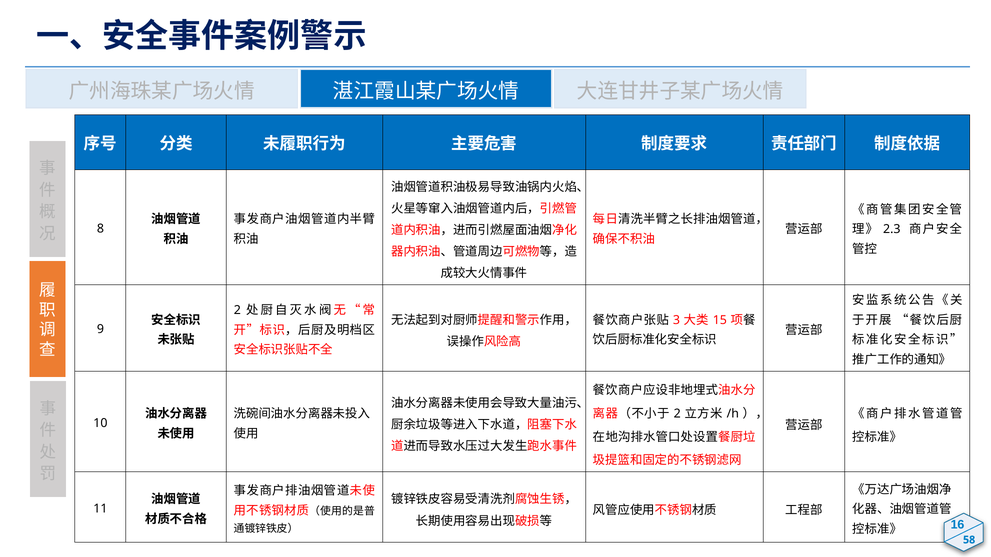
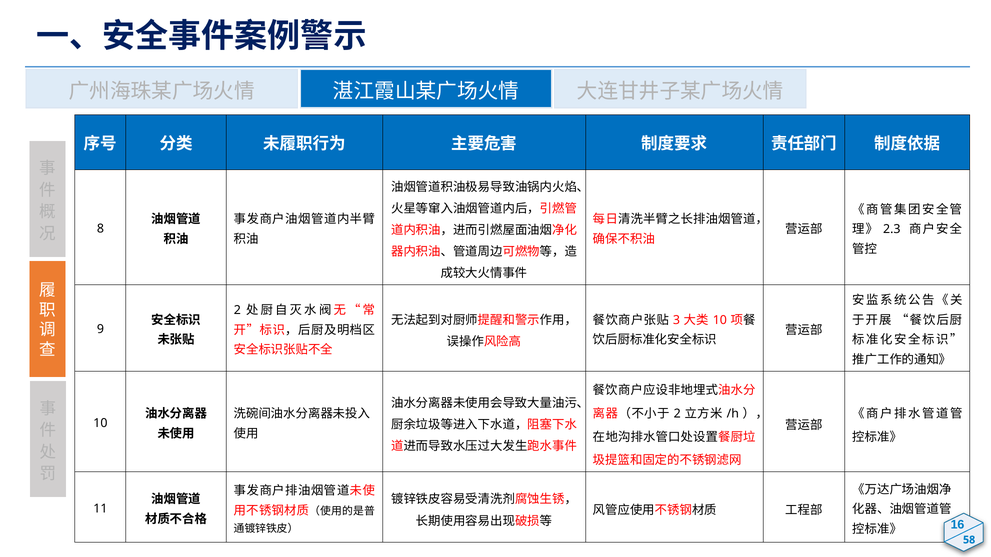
15 at (720, 320): 15 -> 10
